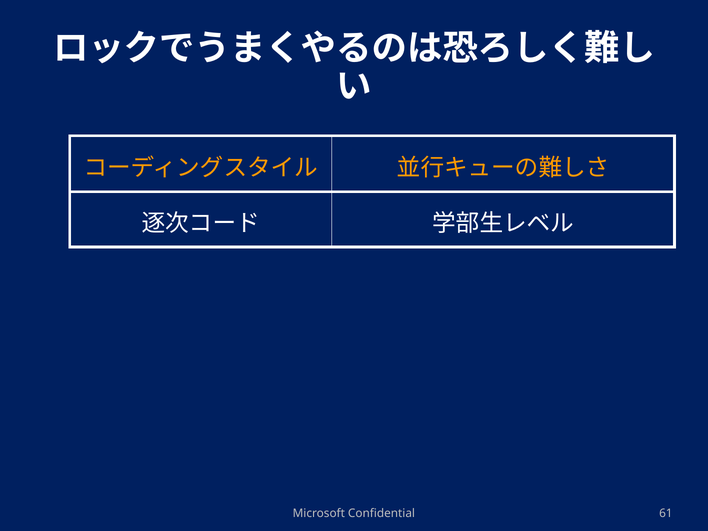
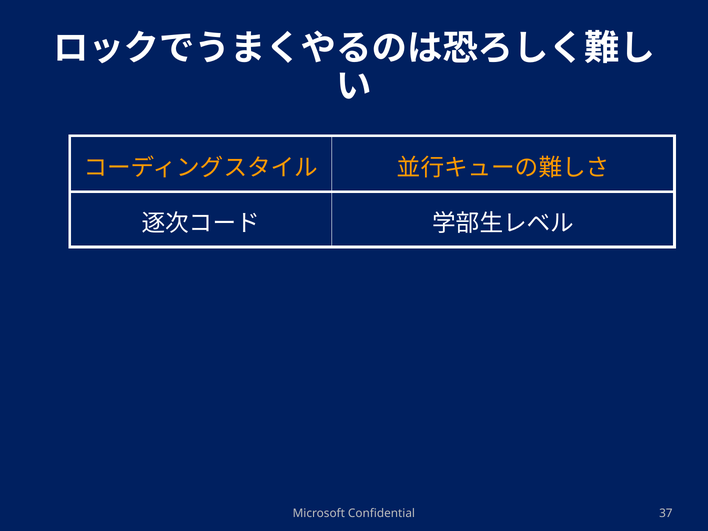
61: 61 -> 37
